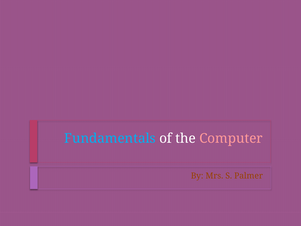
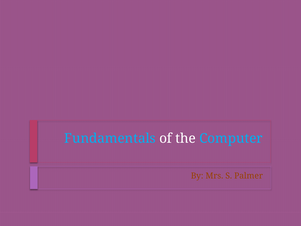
Computer colour: pink -> light blue
